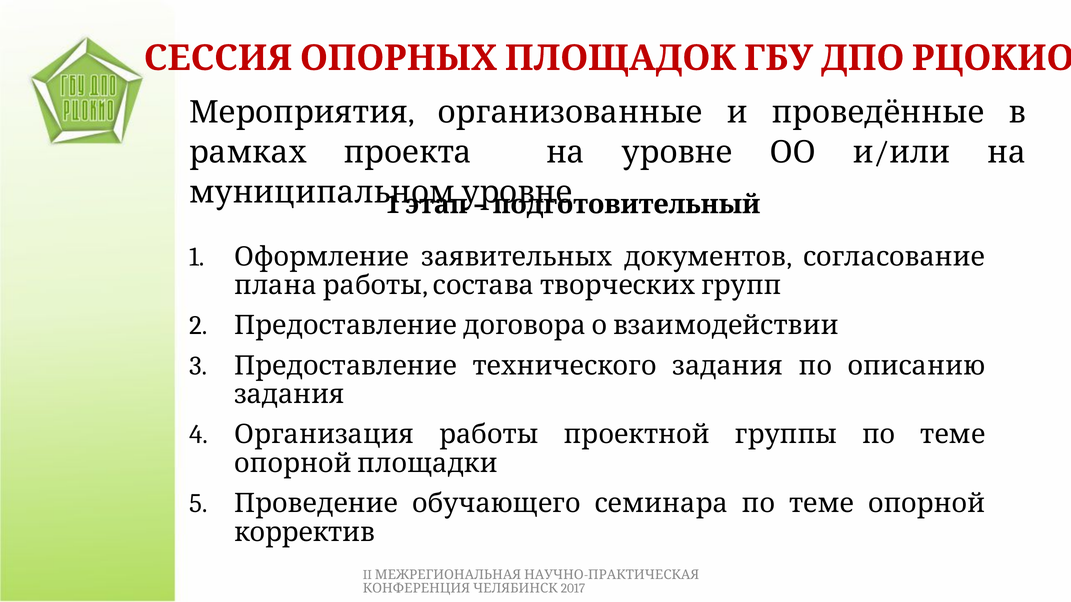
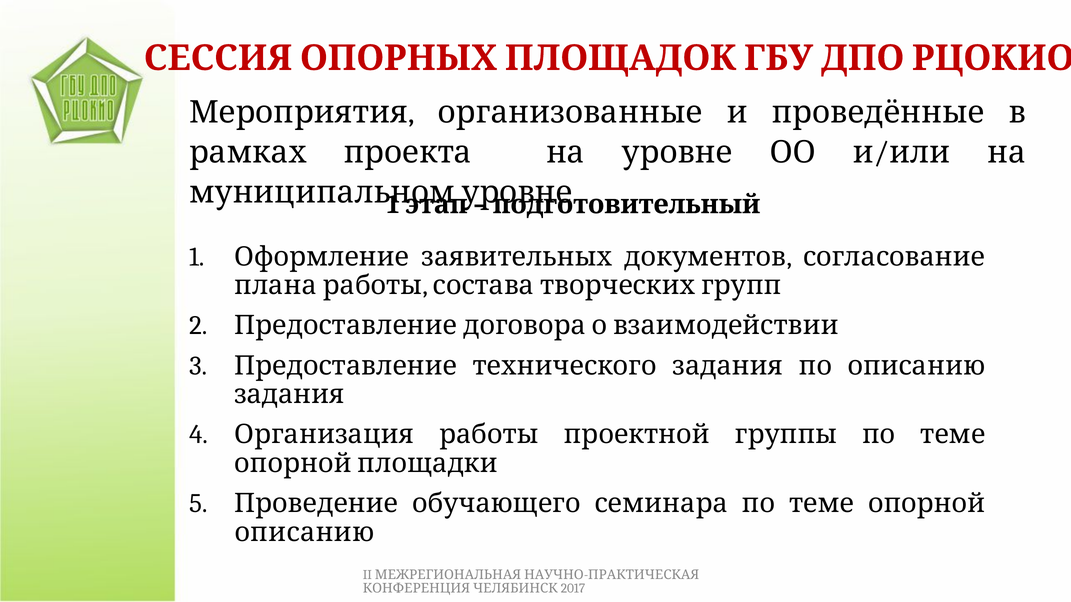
корректив at (305, 533): корректив -> описанию
